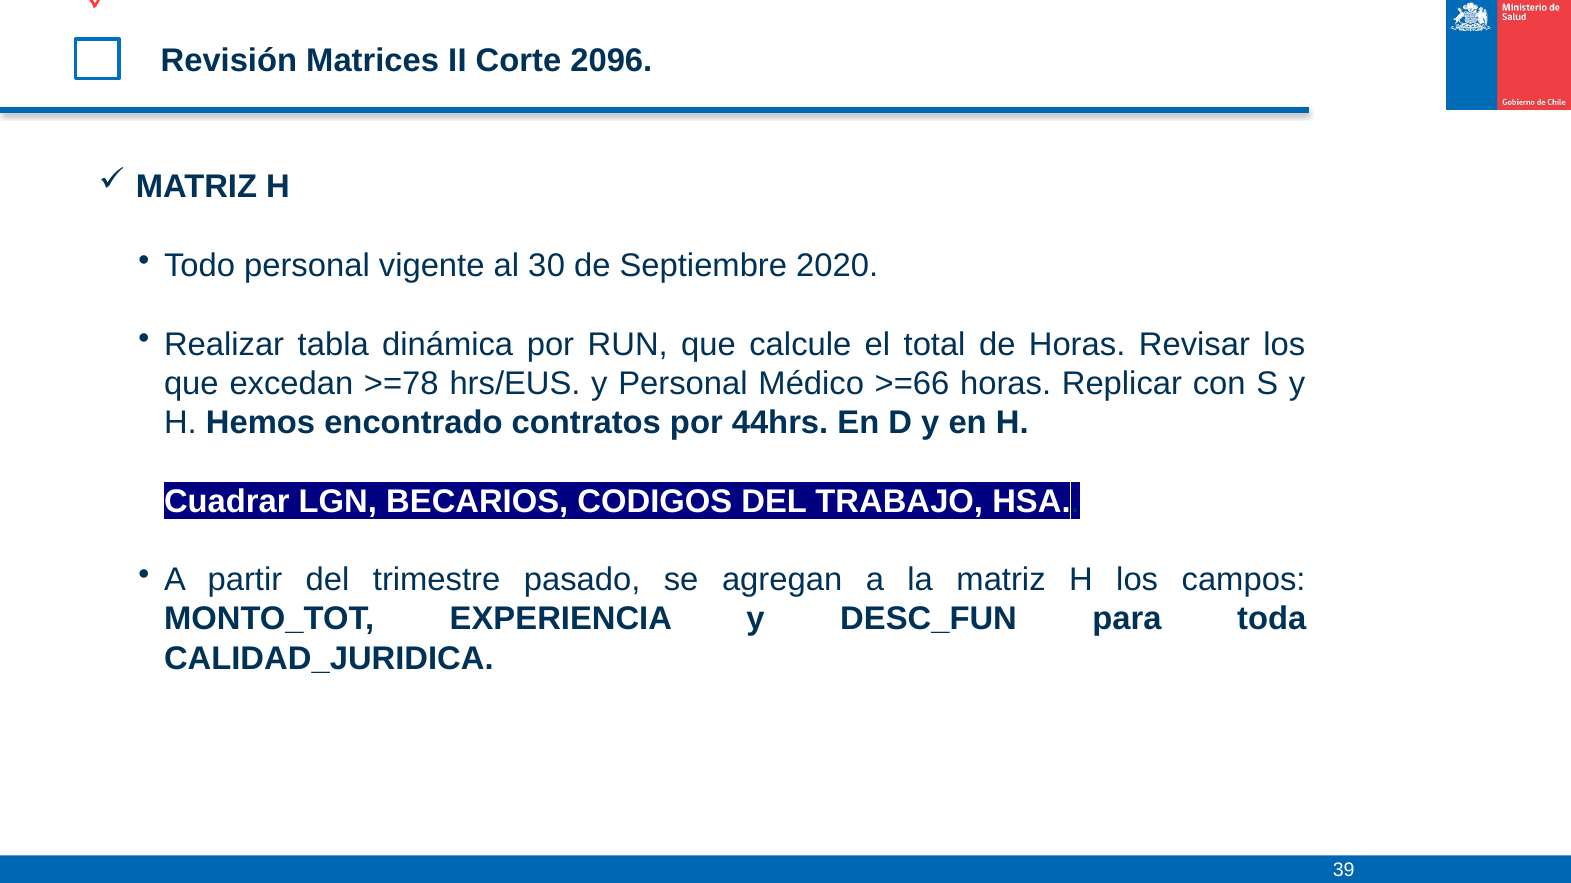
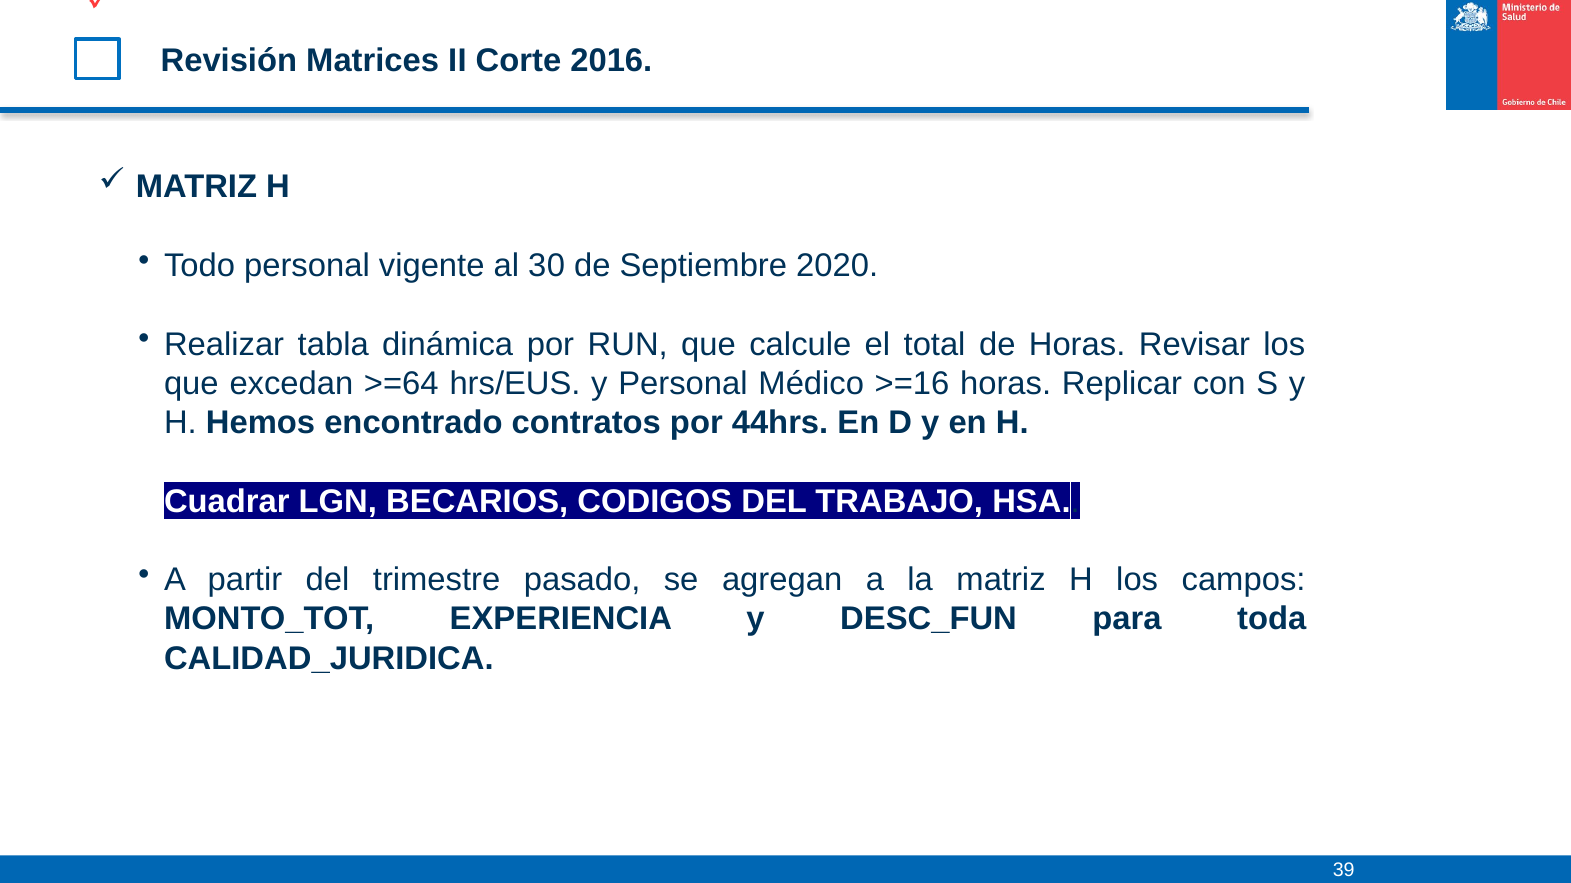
2096: 2096 -> 2016
>=78: >=78 -> >=64
>=66: >=66 -> >=16
